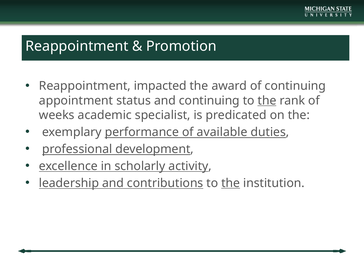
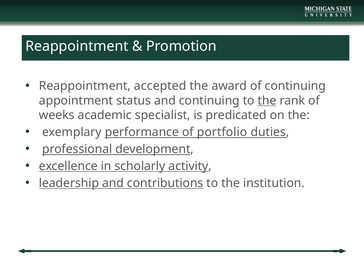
impacted: impacted -> accepted
available: available -> portfolio
the at (231, 183) underline: present -> none
